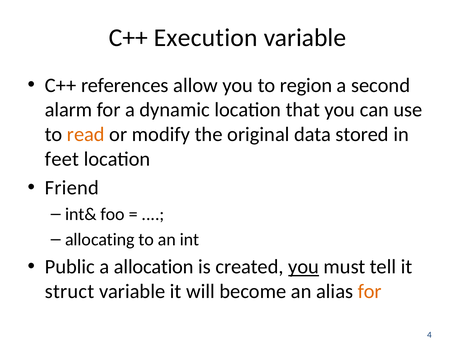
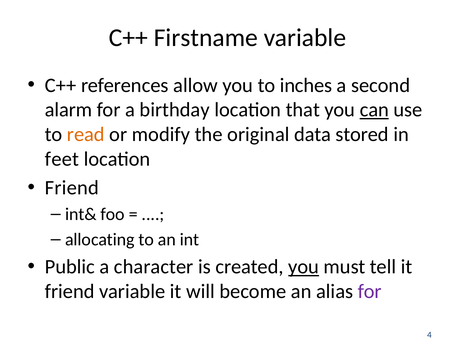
Execution: Execution -> Firstname
region: region -> inches
dynamic: dynamic -> birthday
can underline: none -> present
allocation: allocation -> character
struct at (70, 291): struct -> friend
for at (370, 291) colour: orange -> purple
